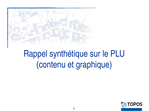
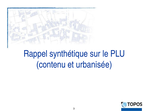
graphique: graphique -> urbanisée
